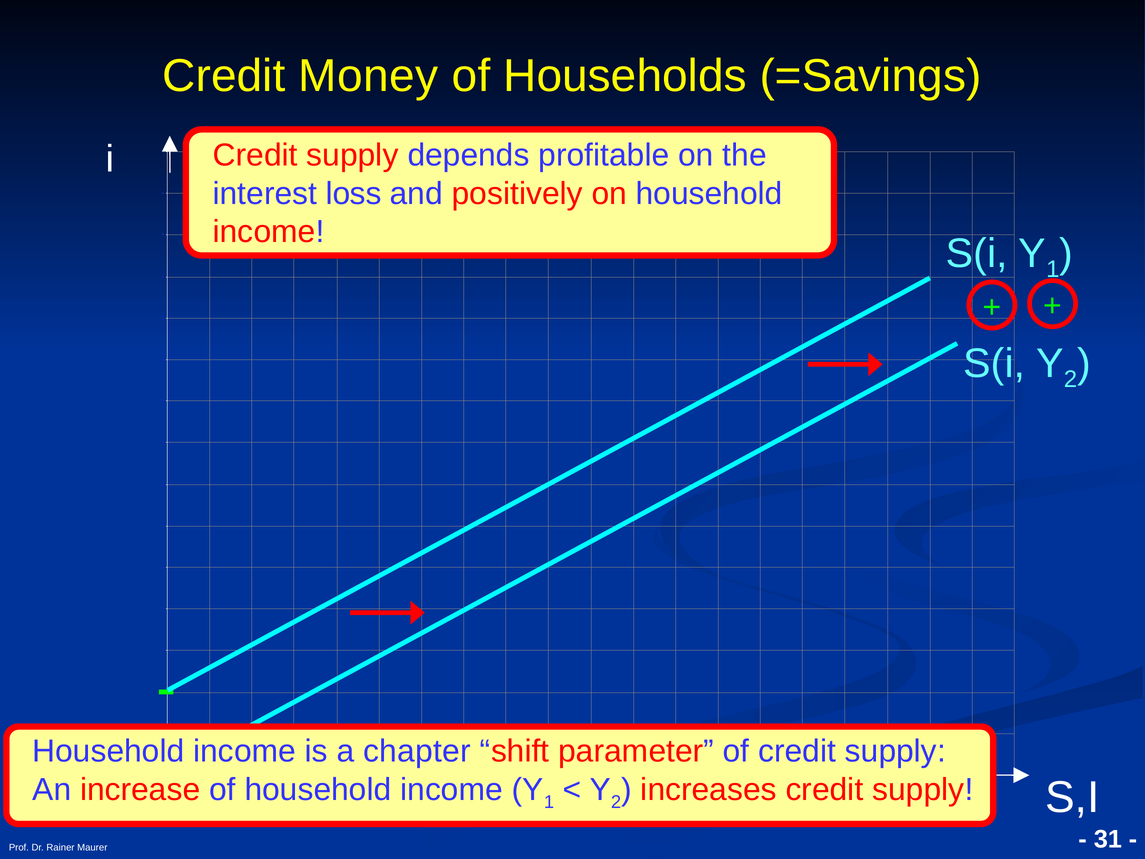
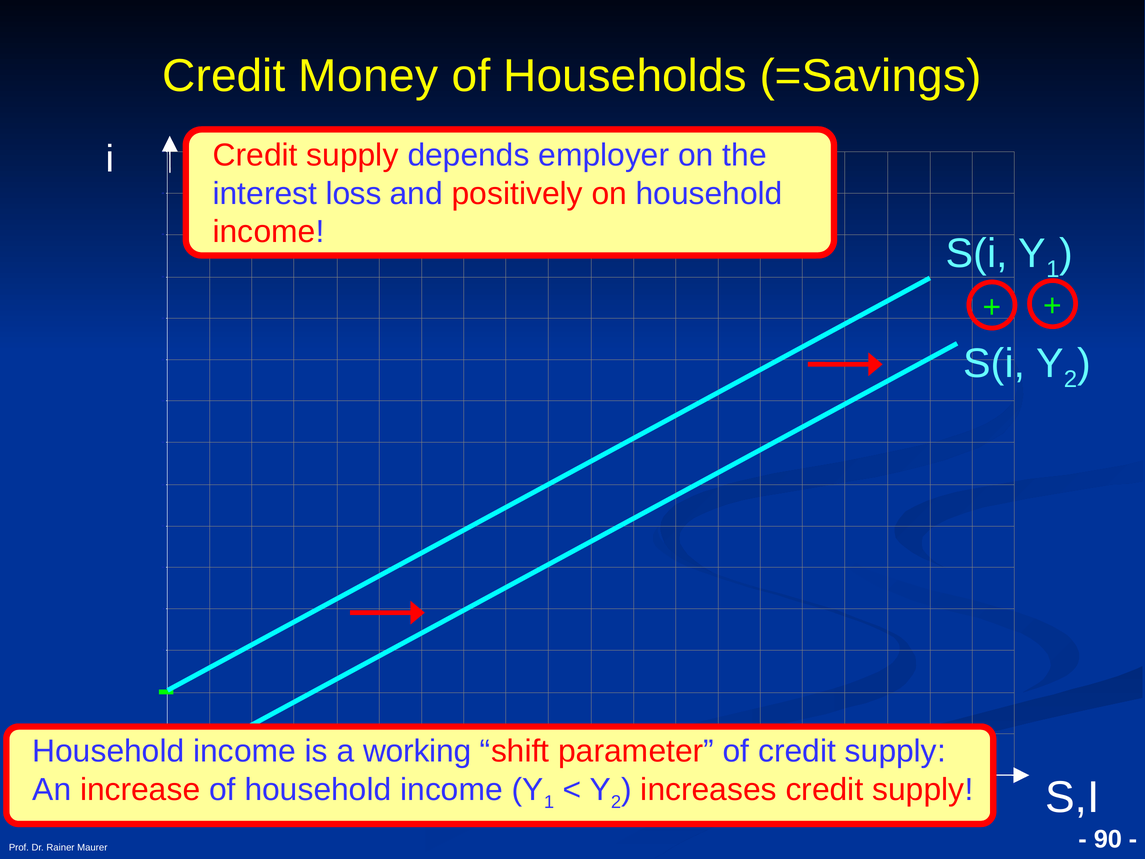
profitable: profitable -> employer
chapter: chapter -> working
31: 31 -> 90
